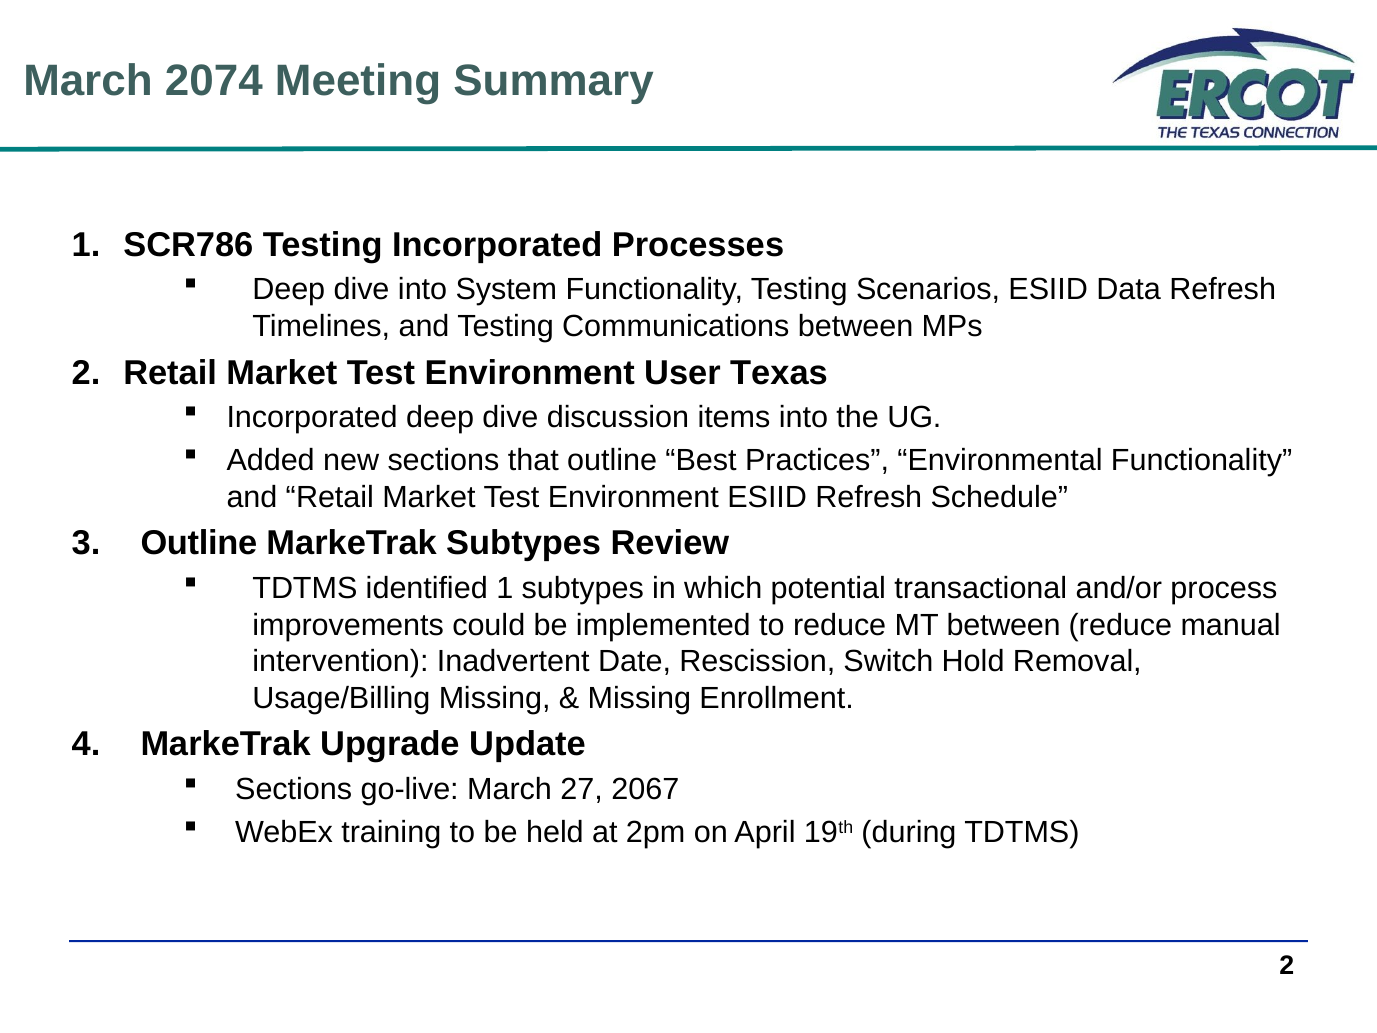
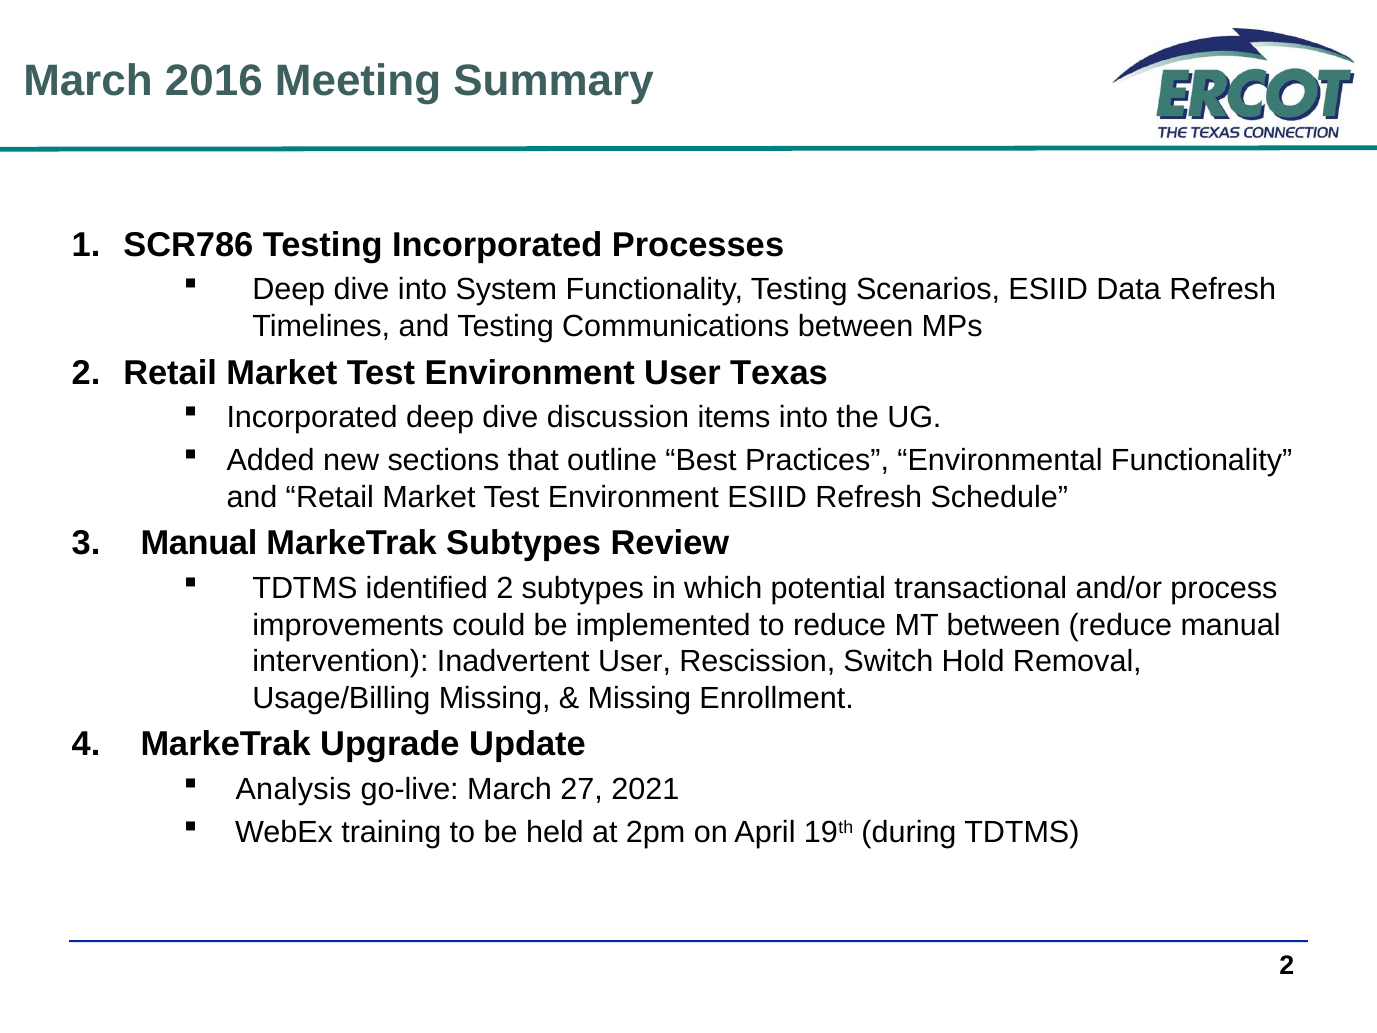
2074: 2074 -> 2016
Outline at (199, 543): Outline -> Manual
identified 1: 1 -> 2
Inadvertent Date: Date -> User
Sections at (294, 789): Sections -> Analysis
2067: 2067 -> 2021
